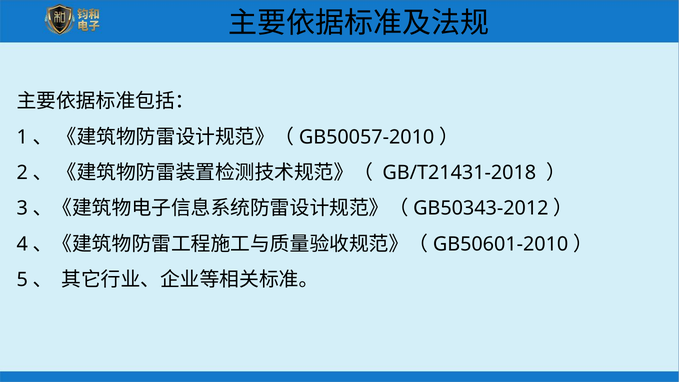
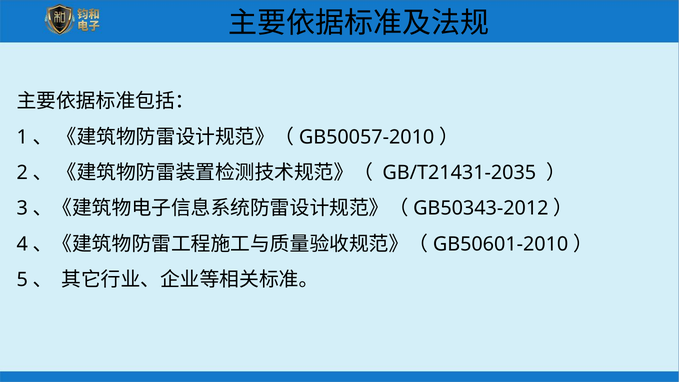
GB/T21431-2018: GB/T21431-2018 -> GB/T21431-2035
